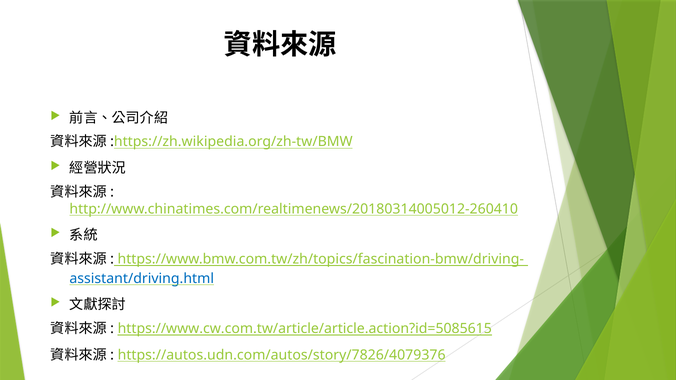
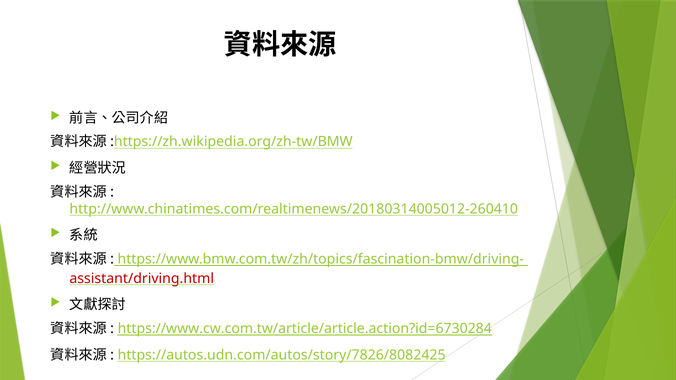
assistant/driving.html colour: blue -> red
https://www.cw.com.tw/article/article.action?id=5085615: https://www.cw.com.tw/article/article.action?id=5085615 -> https://www.cw.com.tw/article/article.action?id=6730284
https://autos.udn.com/autos/story/7826/4079376: https://autos.udn.com/autos/story/7826/4079376 -> https://autos.udn.com/autos/story/7826/8082425
